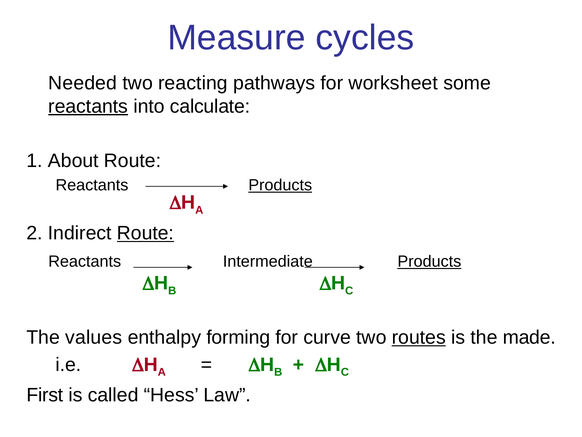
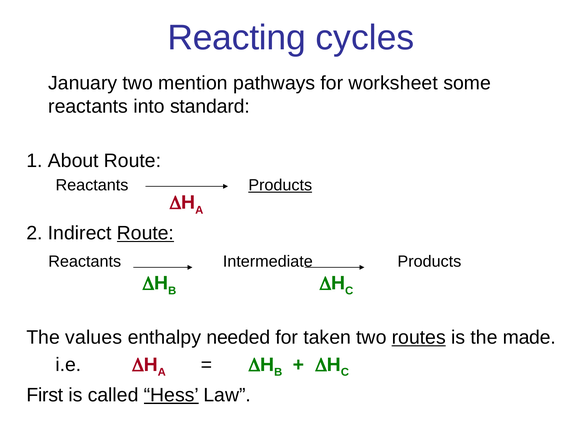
Measure: Measure -> Reacting
Needed: Needed -> January
reacting: reacting -> mention
reactants at (88, 106) underline: present -> none
calculate: calculate -> standard
Products at (429, 261) underline: present -> none
forming: forming -> needed
curve: curve -> taken
Hess underline: none -> present
